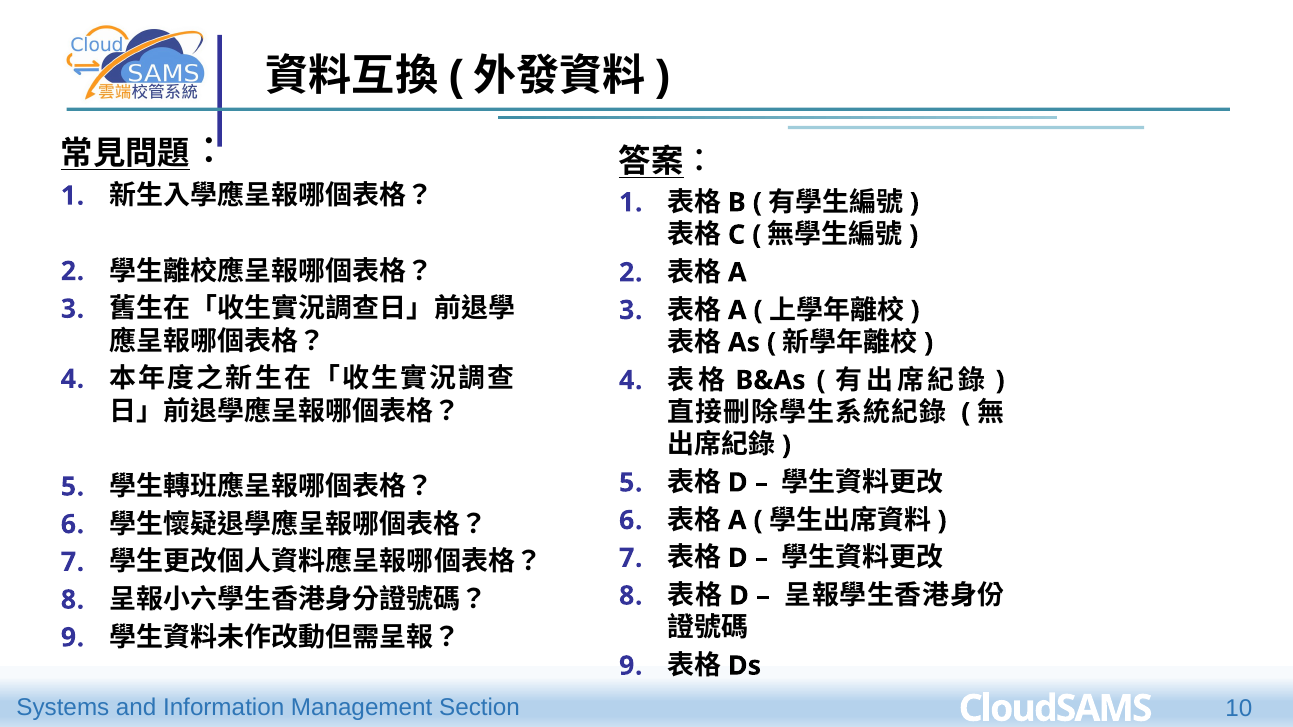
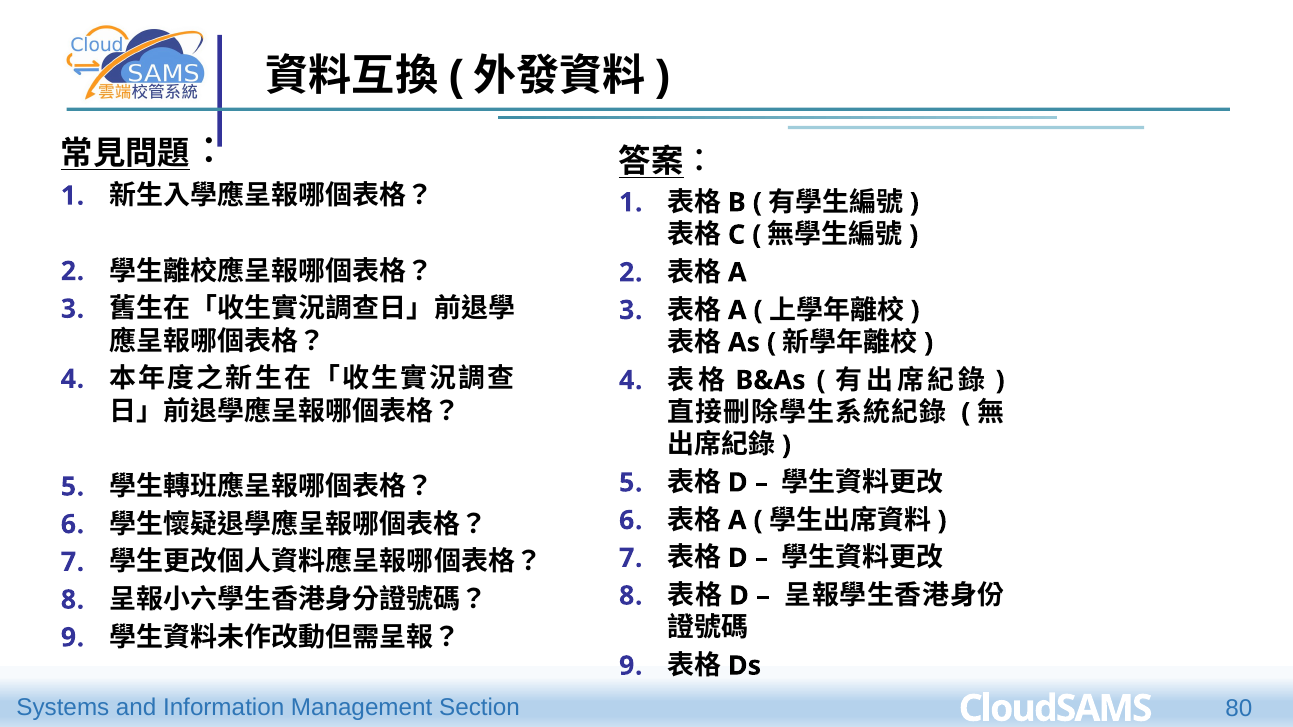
10: 10 -> 80
